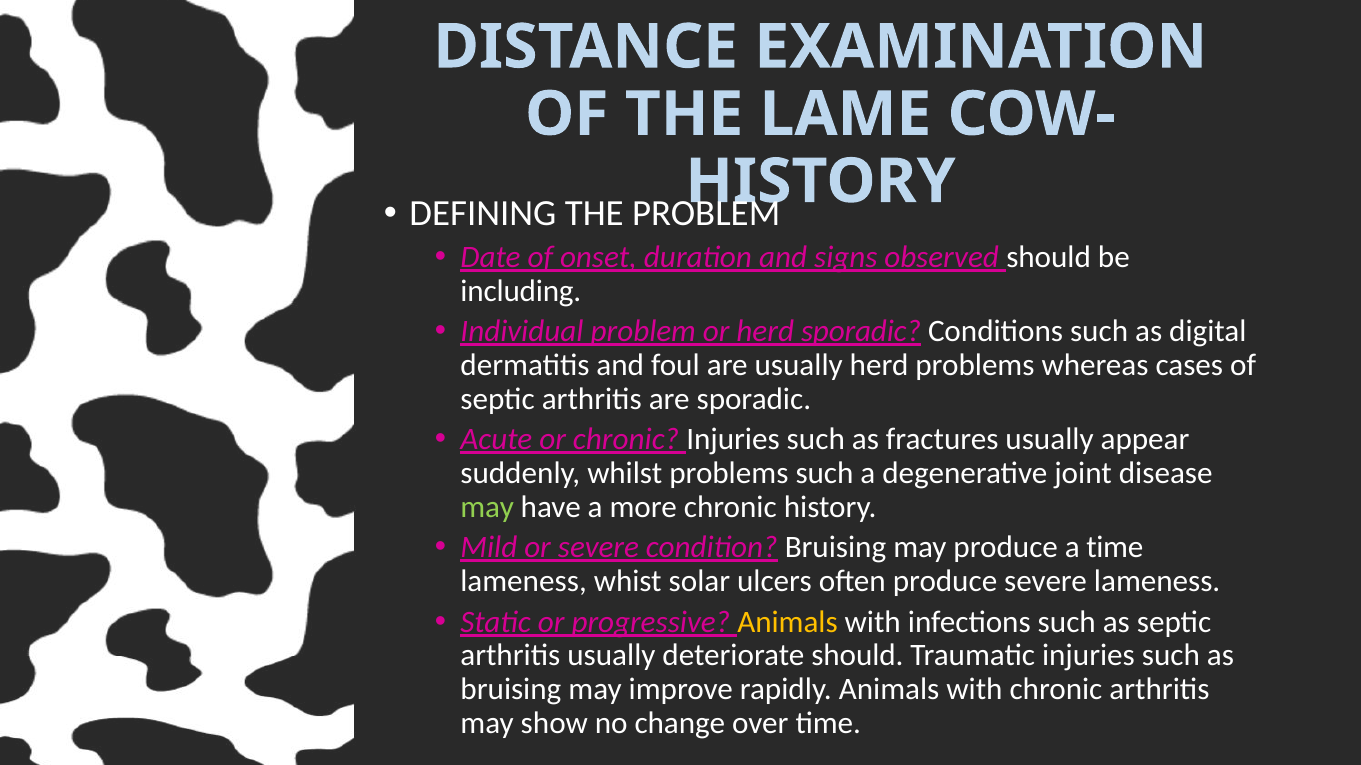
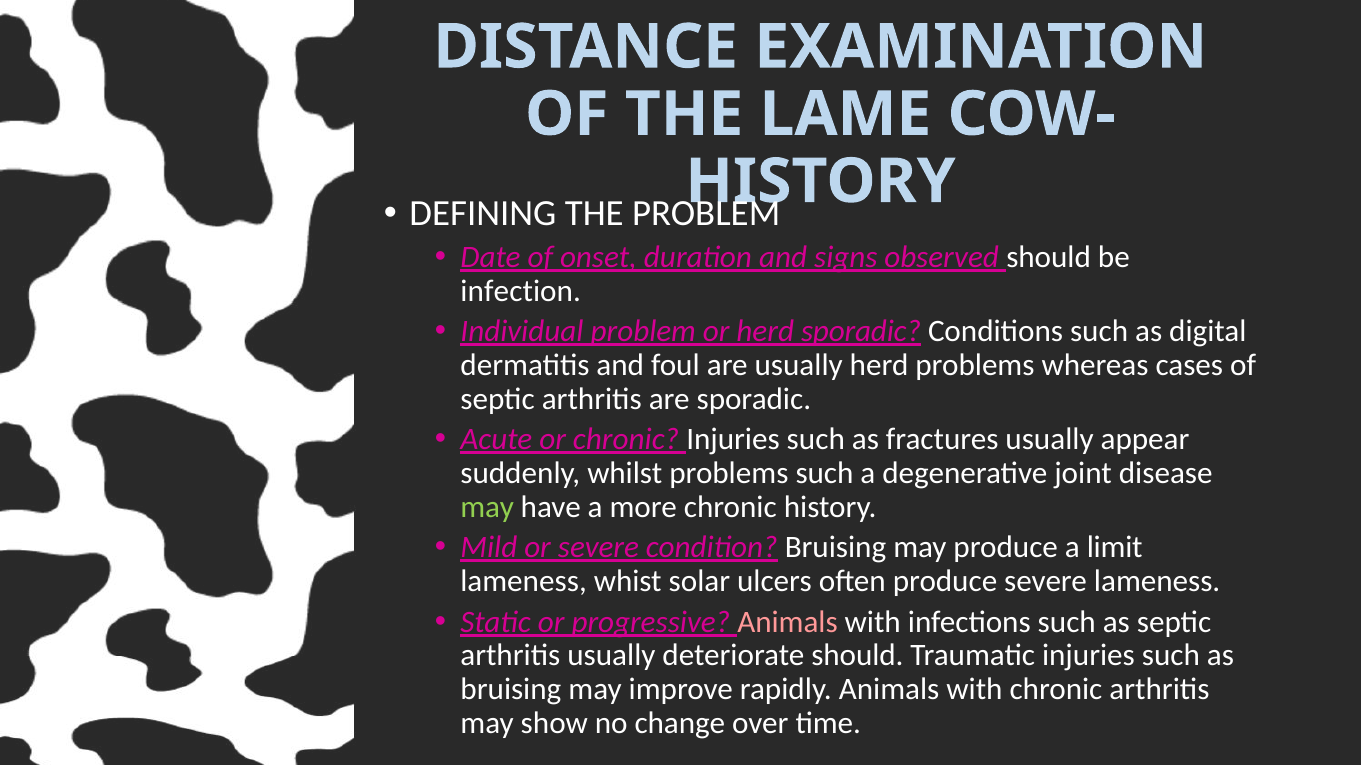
including: including -> infection
a time: time -> limit
Animals at (788, 622) colour: yellow -> pink
